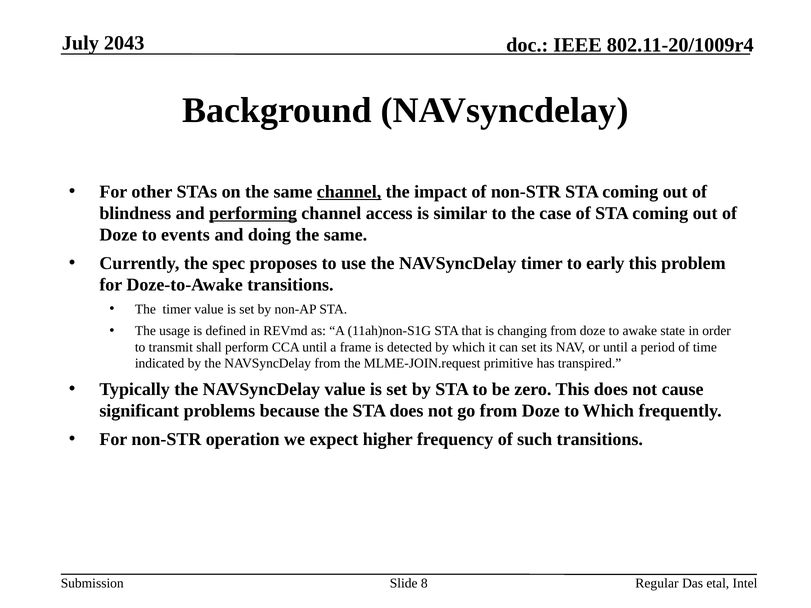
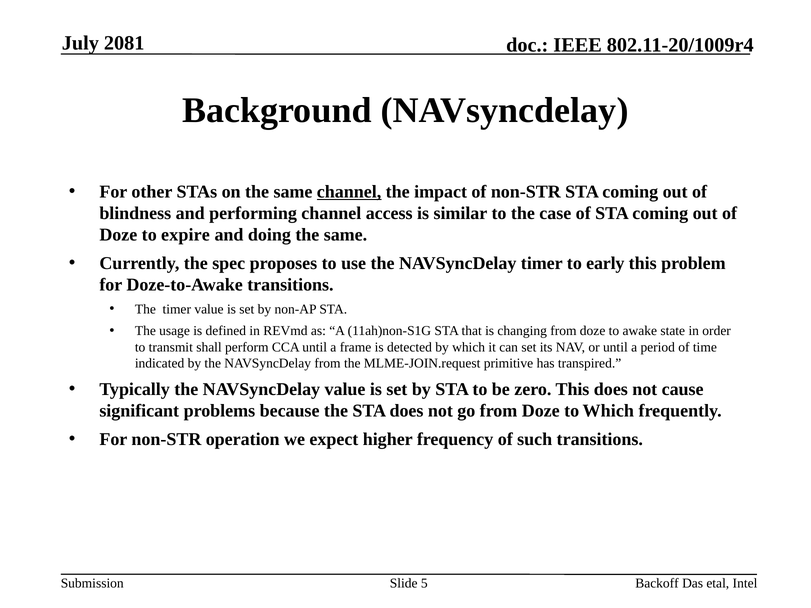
2043: 2043 -> 2081
performing underline: present -> none
events: events -> expire
8: 8 -> 5
Regular: Regular -> Backoff
